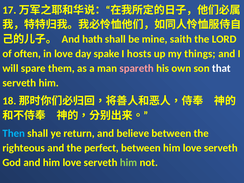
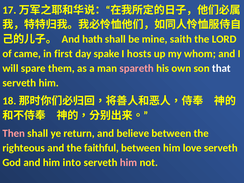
often: often -> came
in love: love -> first
things: things -> whom
Then colour: light blue -> pink
perfect: perfect -> faithful
and him love: love -> into
him at (129, 163) colour: light green -> pink
